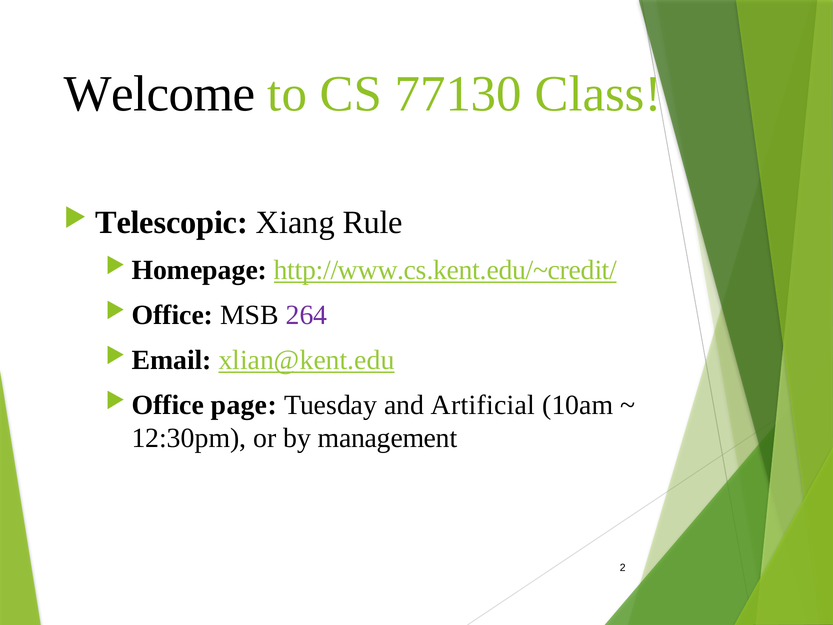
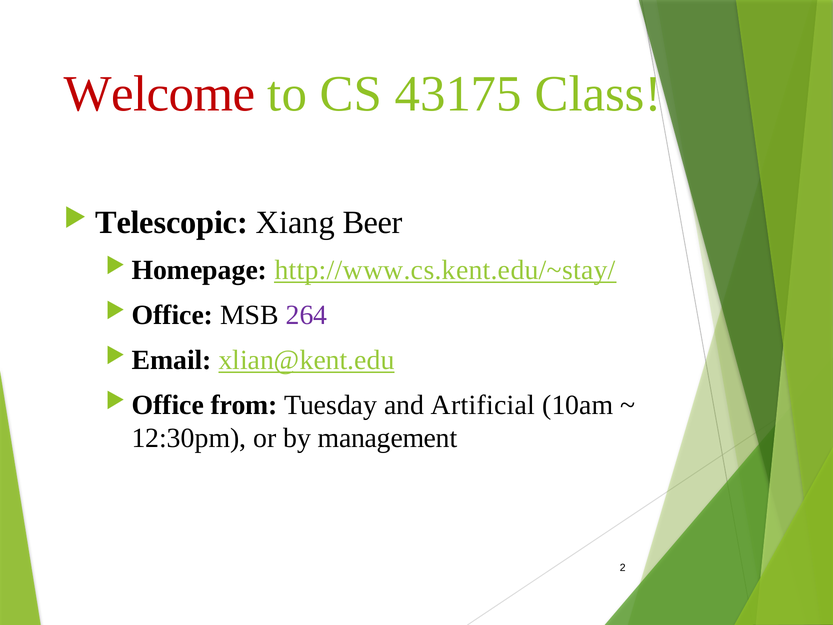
Welcome colour: black -> red
77130: 77130 -> 43175
Rule: Rule -> Beer
http://www.cs.kent.edu/~credit/: http://www.cs.kent.edu/~credit/ -> http://www.cs.kent.edu/~stay/
page: page -> from
